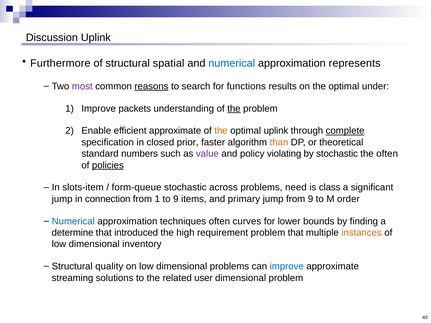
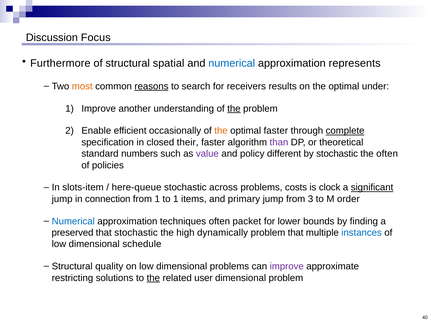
Discussion Uplink: Uplink -> Focus
most colour: purple -> orange
functions: functions -> receivers
packets: packets -> another
efficient approximate: approximate -> occasionally
optimal uplink: uplink -> faster
prior: prior -> their
than colour: orange -> purple
violating: violating -> different
policies underline: present -> none
form-queue: form-queue -> here-queue
need: need -> costs
class: class -> clock
significant underline: none -> present
to 9: 9 -> 1
from 9: 9 -> 3
curves: curves -> packet
determine: determine -> preserved
that introduced: introduced -> stochastic
requirement: requirement -> dynamically
instances colour: orange -> blue
inventory: inventory -> schedule
improve at (287, 267) colour: blue -> purple
streaming: streaming -> restricting
the at (153, 278) underline: none -> present
